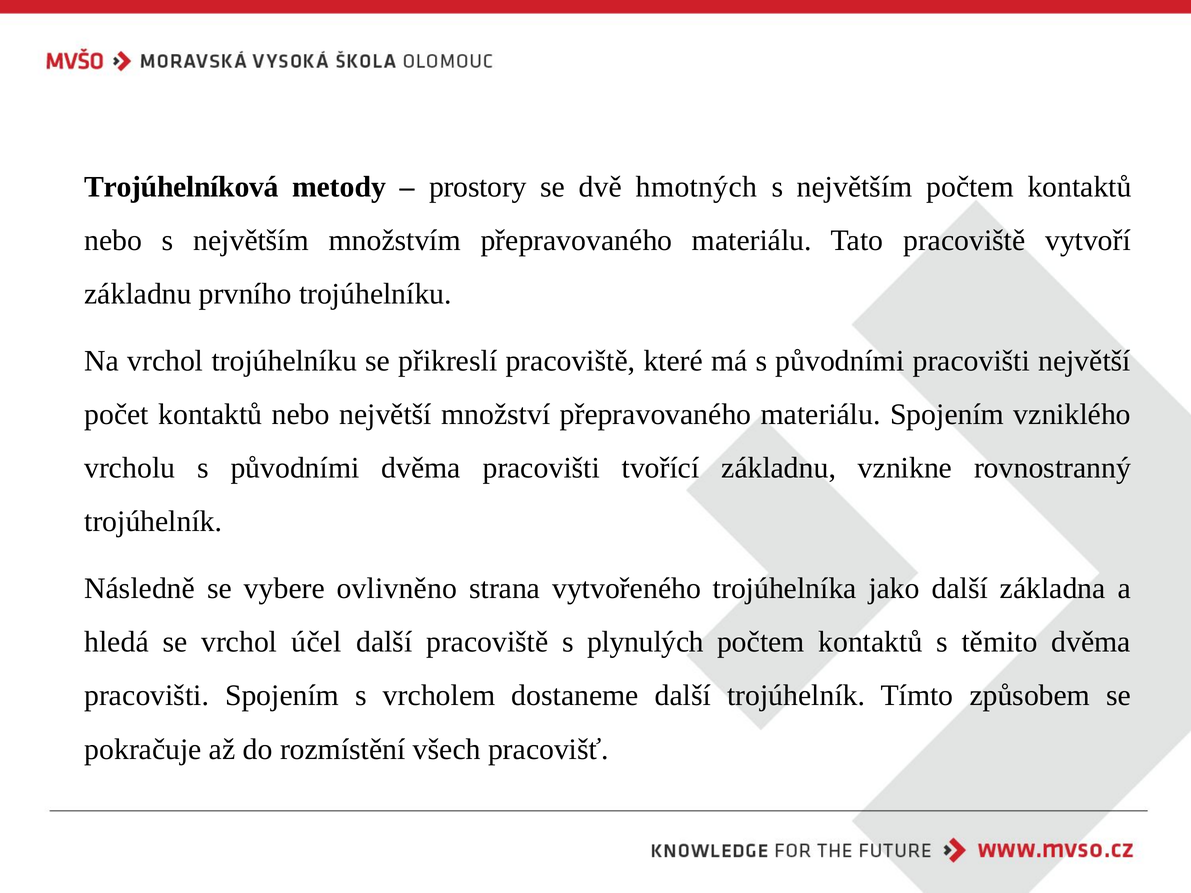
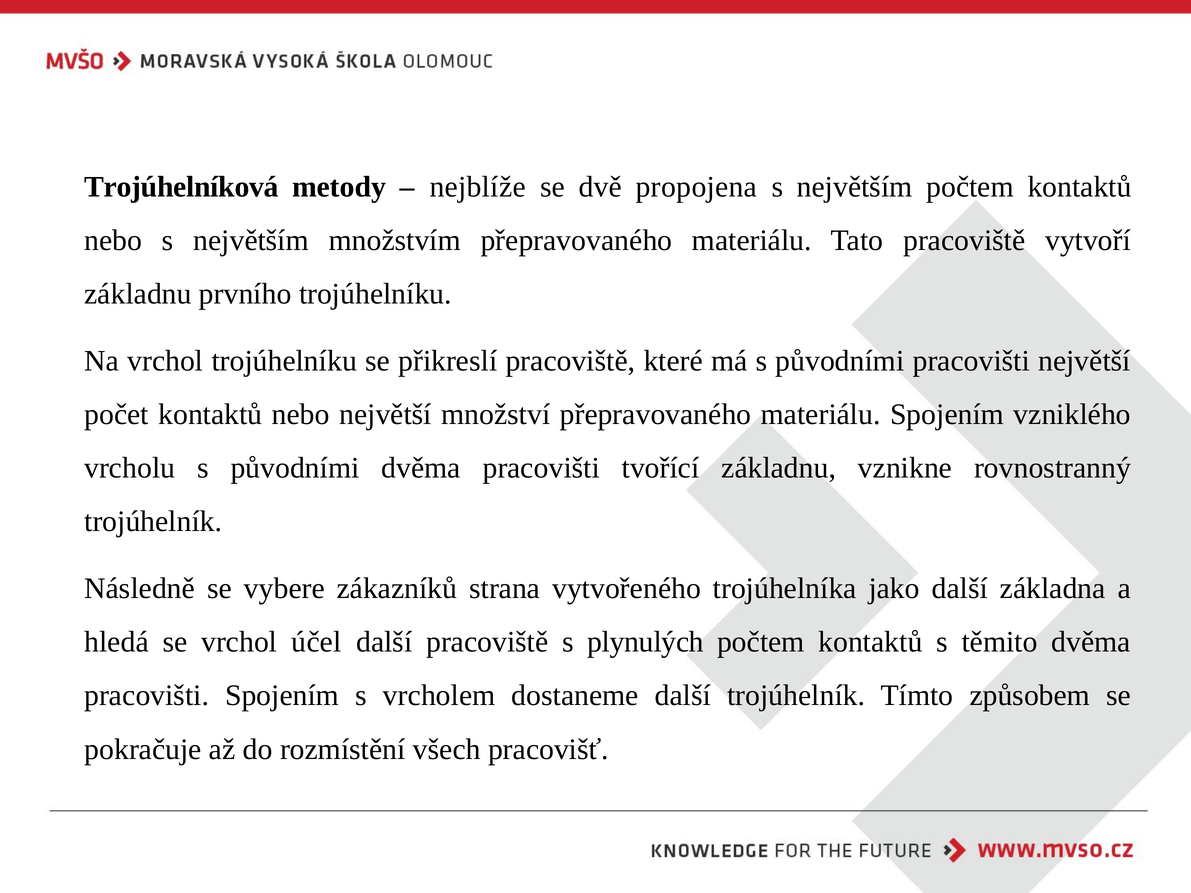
prostory: prostory -> nejblíže
hmotných: hmotných -> propojena
ovlivněno: ovlivněno -> zákazníků
